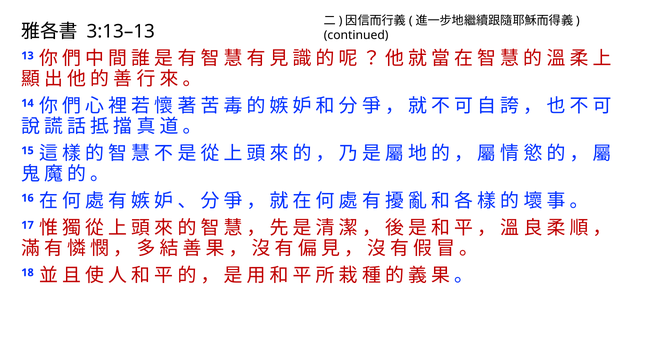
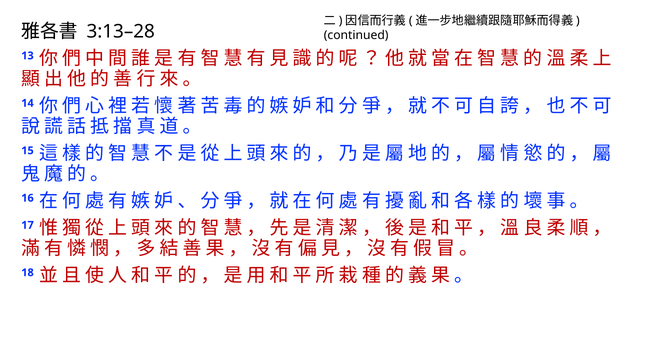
3:13–13: 3:13–13 -> 3:13–28
